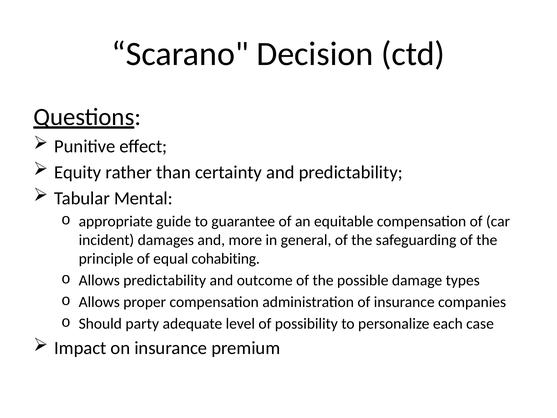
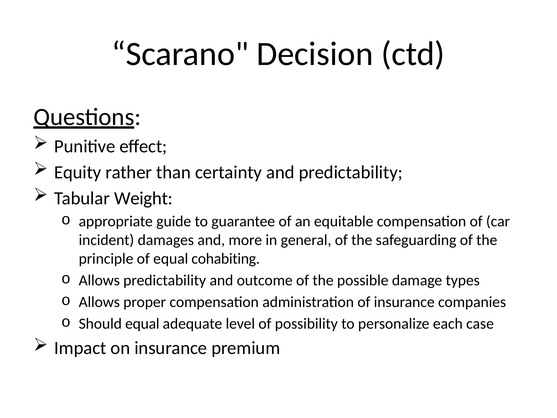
Mental: Mental -> Weight
Should party: party -> equal
